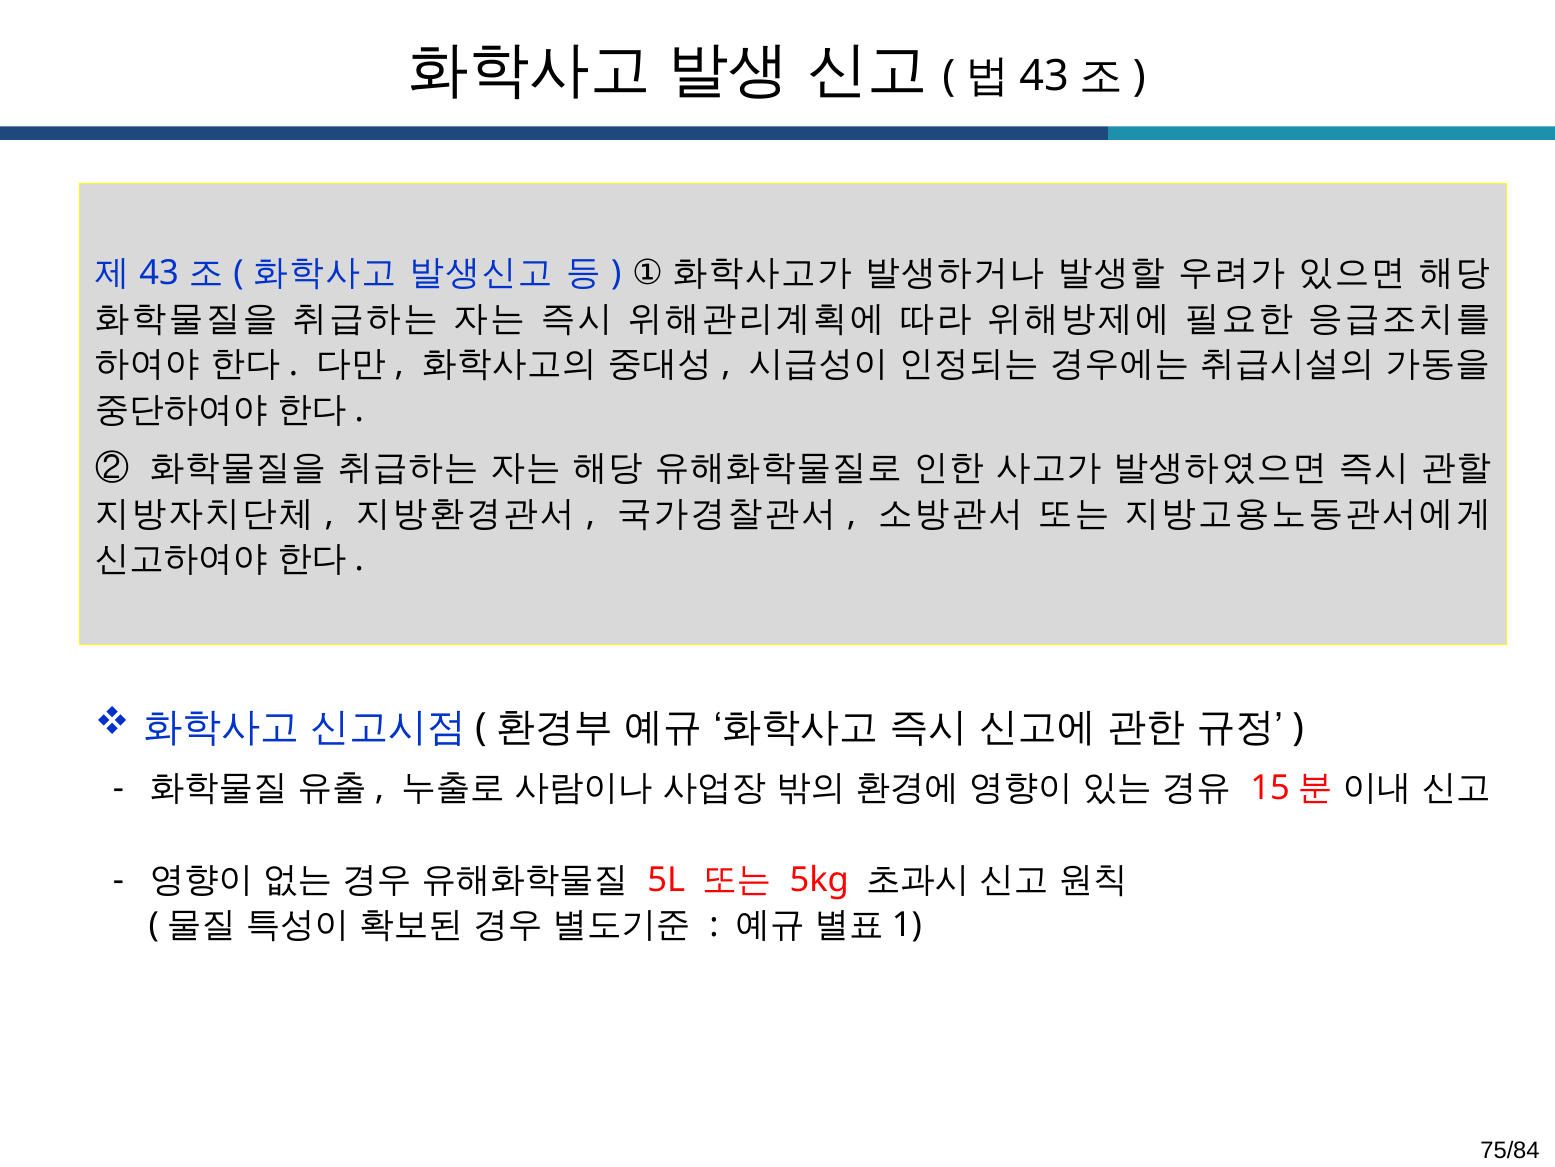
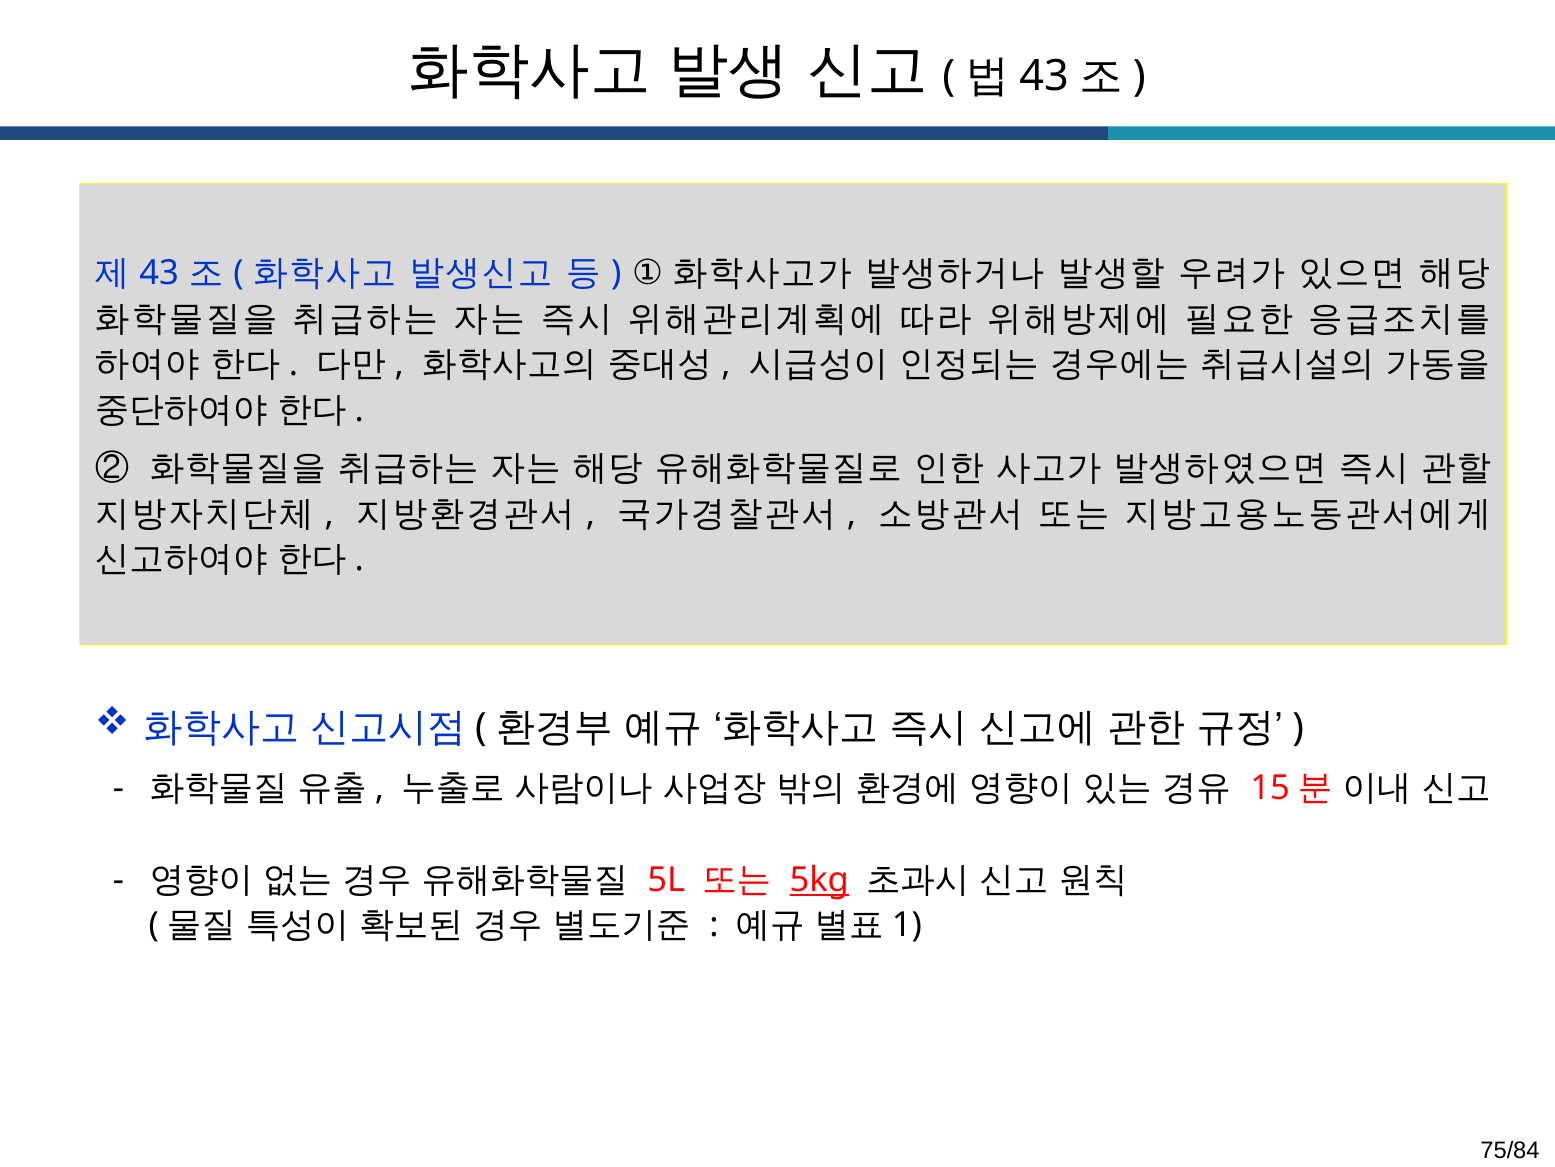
5kg underline: none -> present
